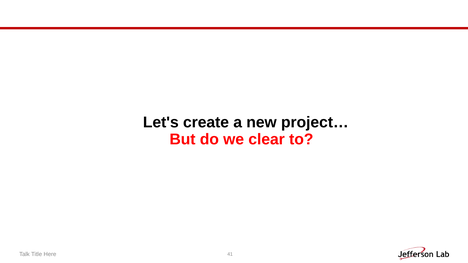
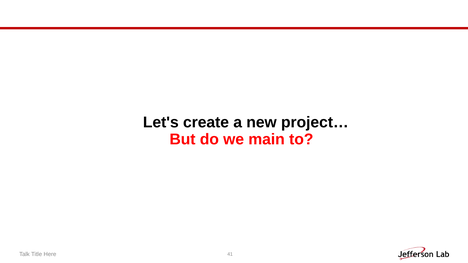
clear: clear -> main
